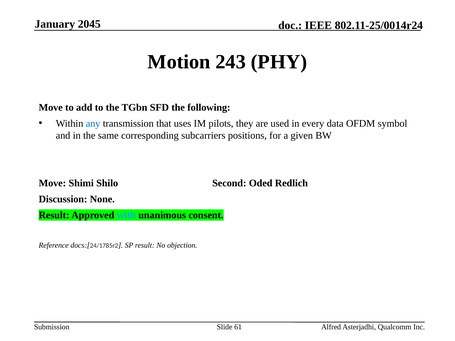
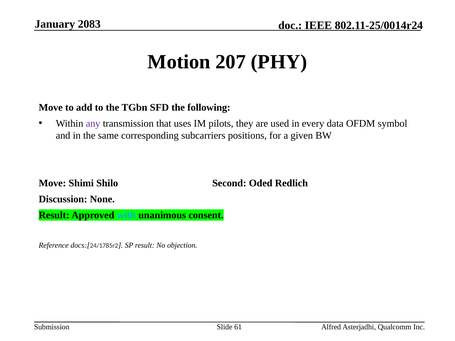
2045: 2045 -> 2083
243: 243 -> 207
any colour: blue -> purple
